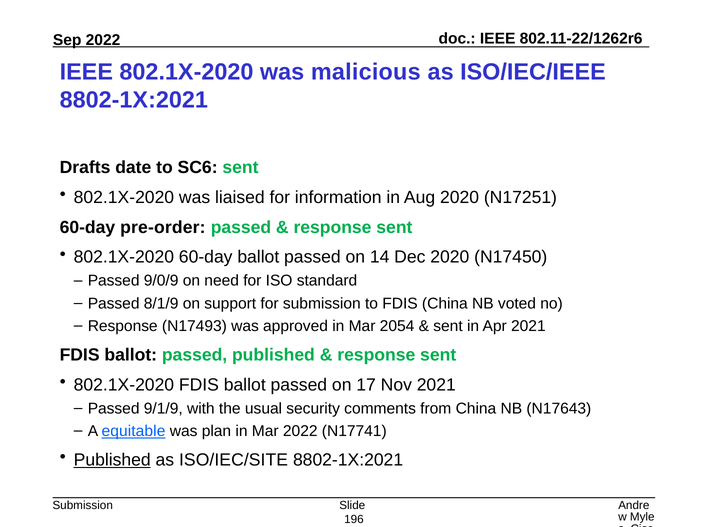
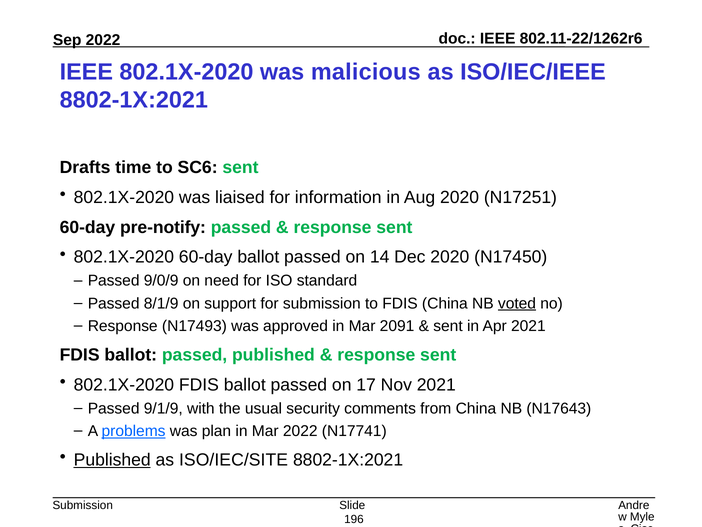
date: date -> time
pre-order: pre-order -> pre-notify
voted underline: none -> present
2054: 2054 -> 2091
equitable: equitable -> problems
